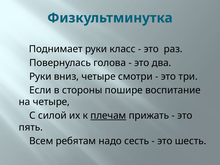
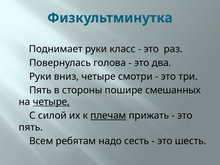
Если at (40, 90): Если -> Пять
воспитание: воспитание -> смешанных
четыре at (51, 102) underline: none -> present
